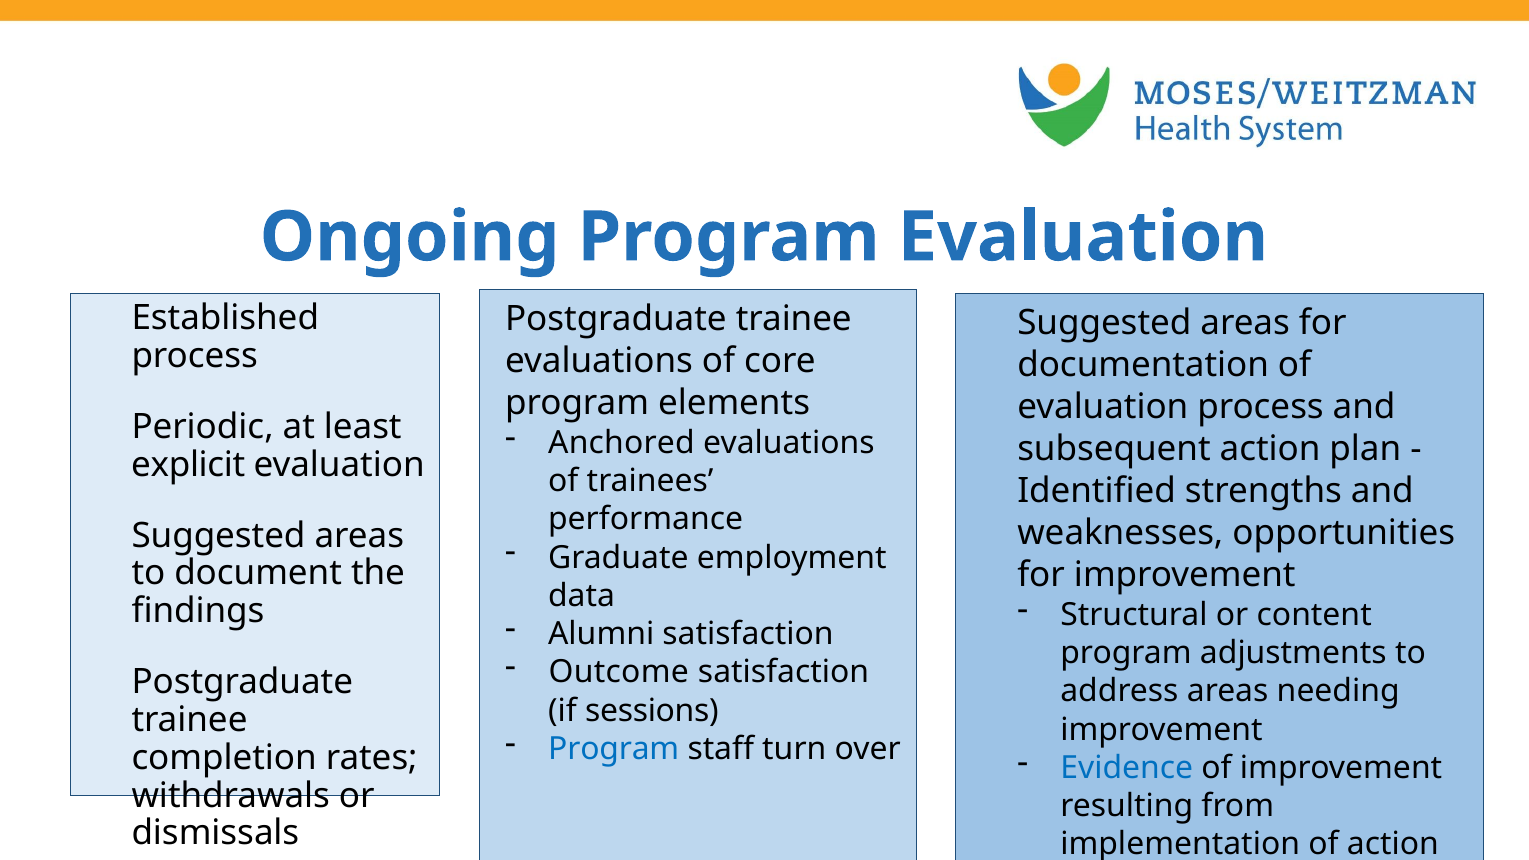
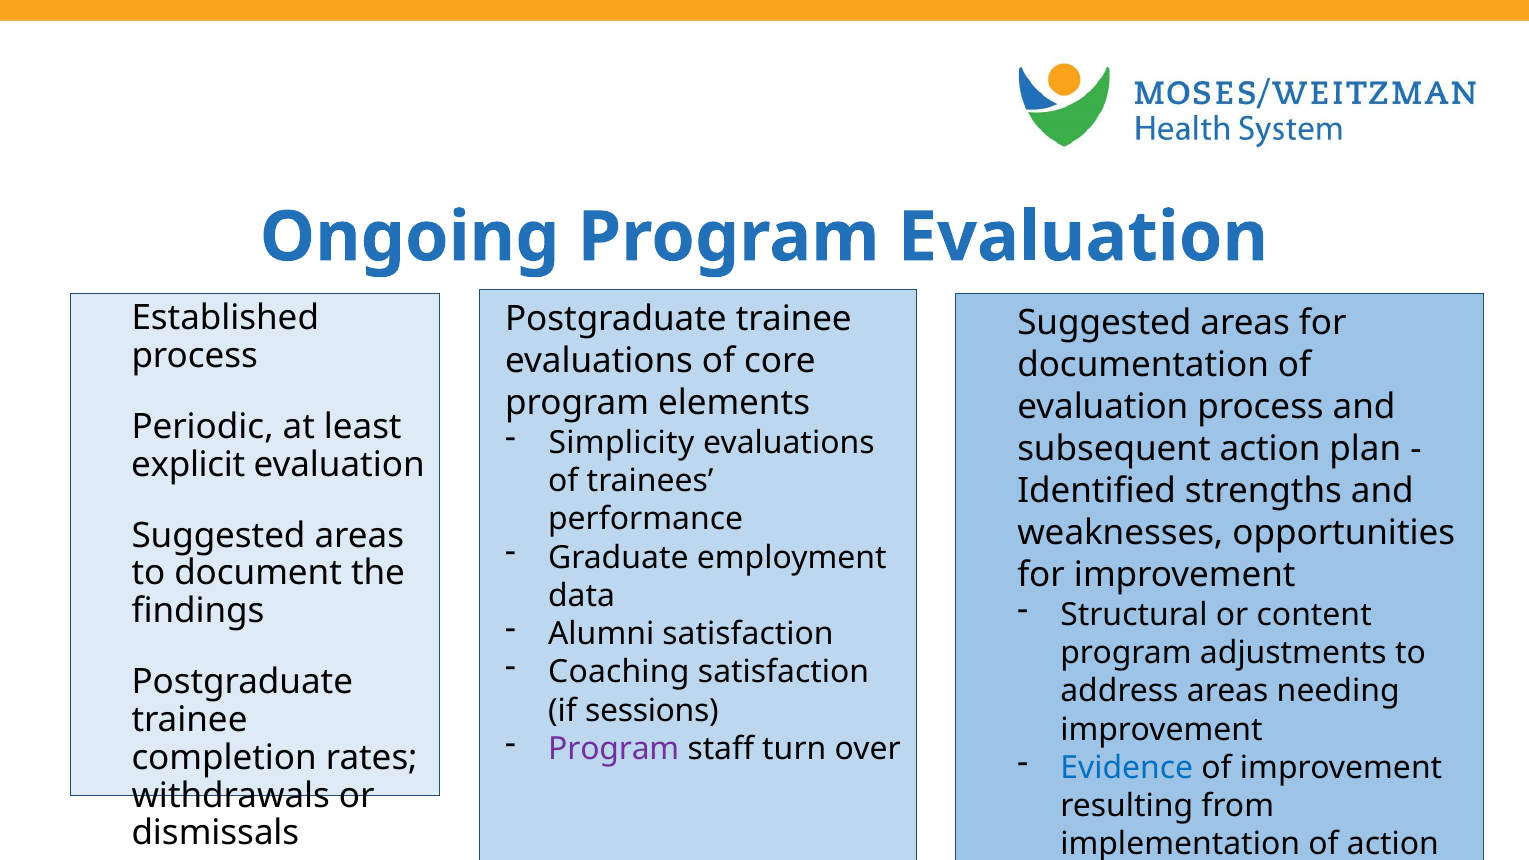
Anchored: Anchored -> Simplicity
Outcome: Outcome -> Coaching
Program at (614, 749) colour: blue -> purple
